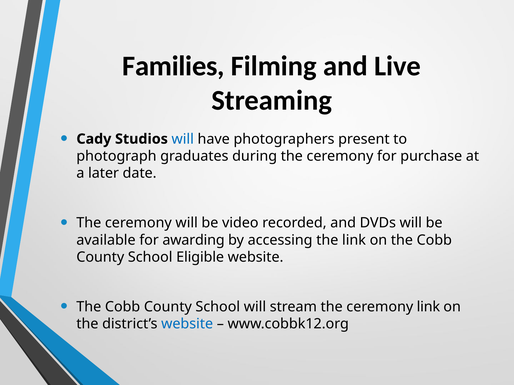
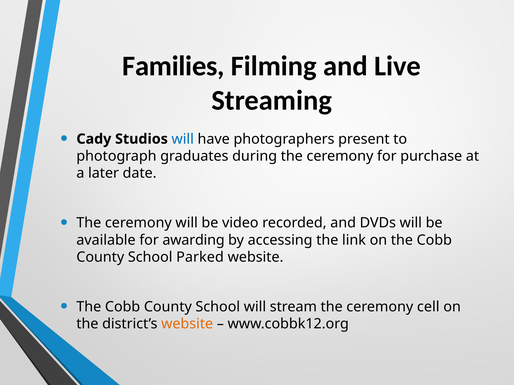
Eligible: Eligible -> Parked
ceremony link: link -> cell
website at (187, 324) colour: blue -> orange
